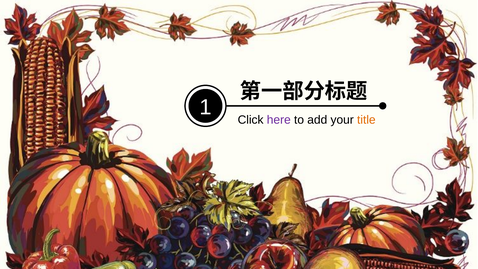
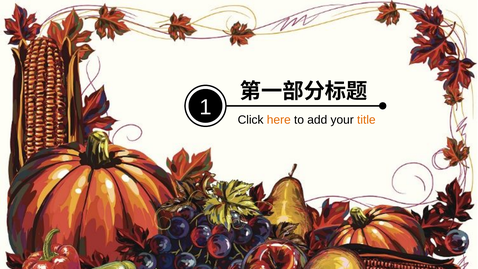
here colour: purple -> orange
